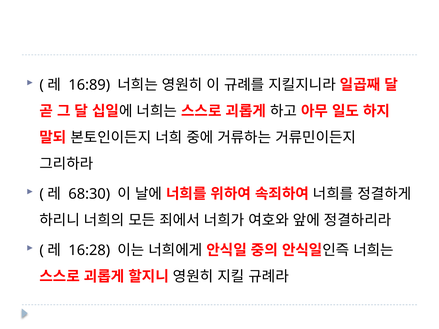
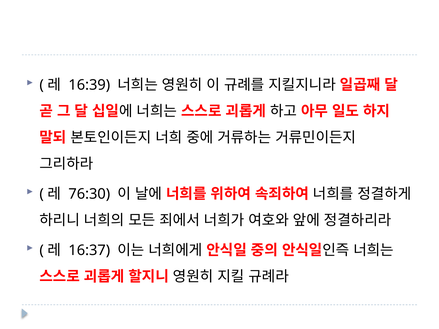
16:89: 16:89 -> 16:39
68:30: 68:30 -> 76:30
16:28: 16:28 -> 16:37
